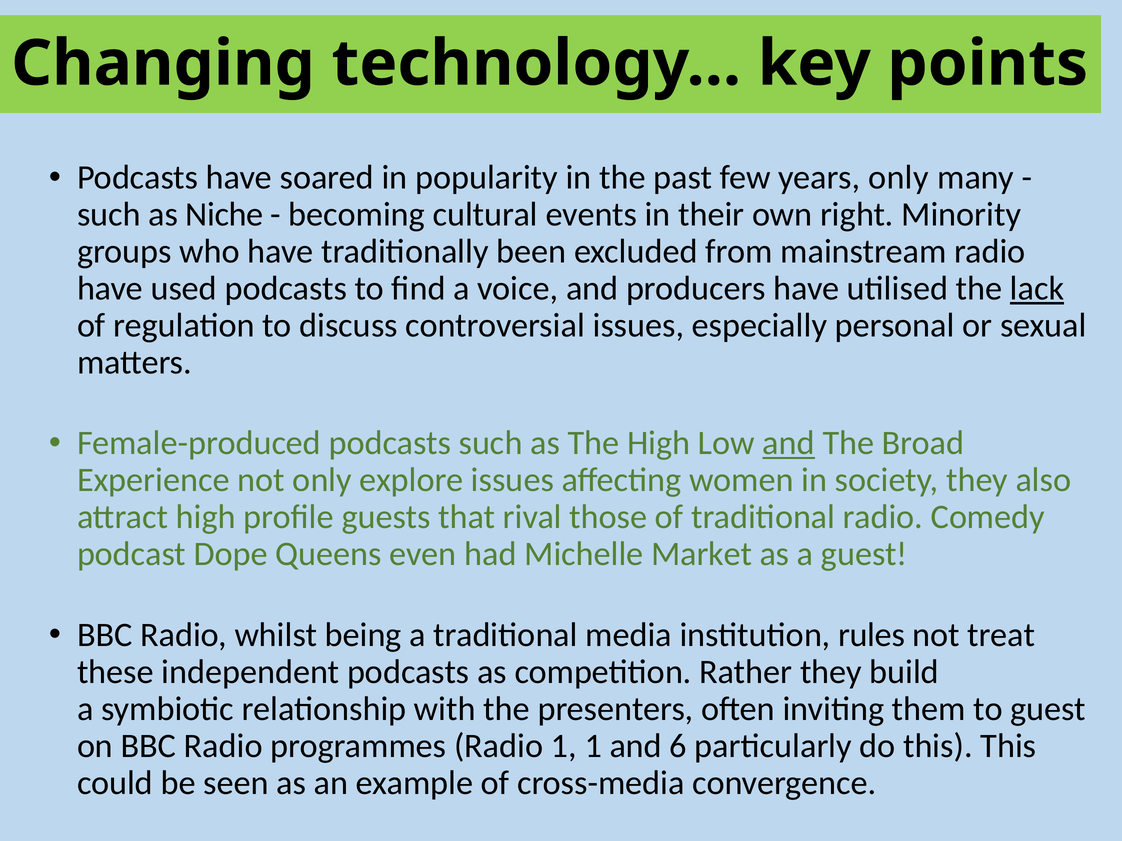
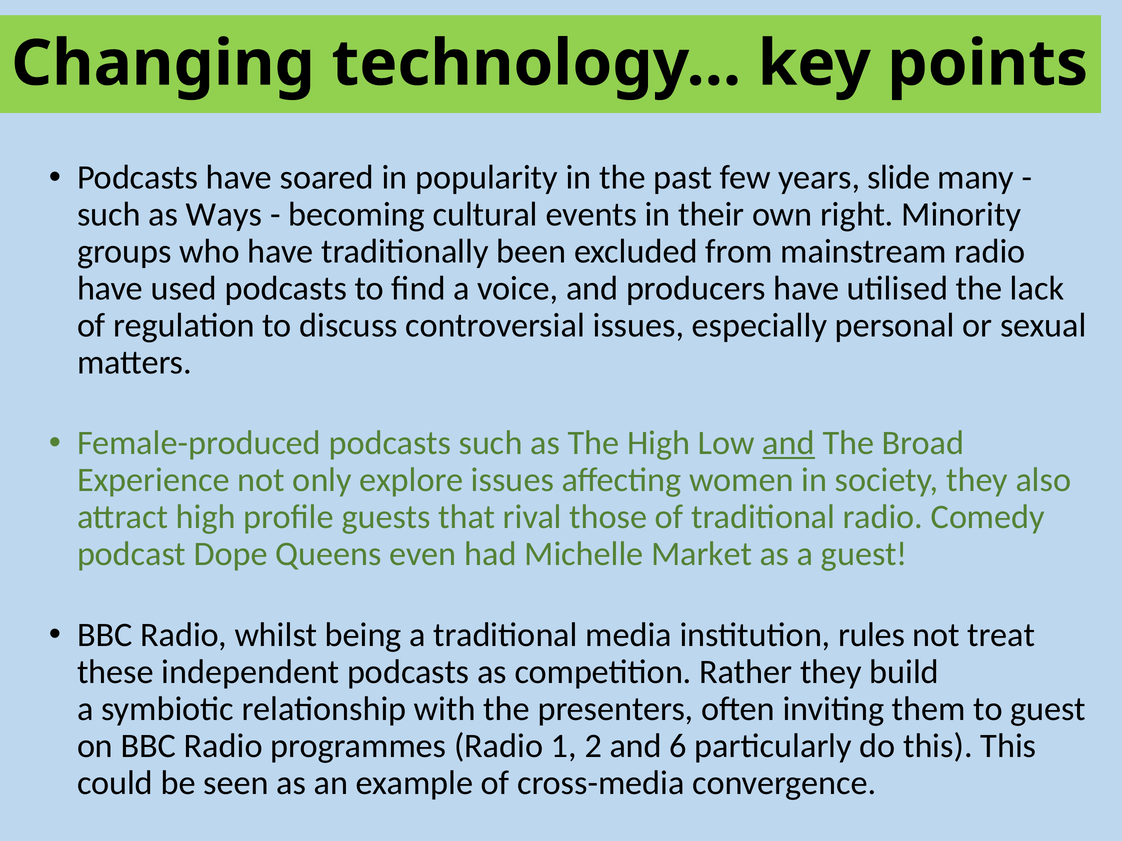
years only: only -> slide
Niche: Niche -> Ways
lack underline: present -> none
1 1: 1 -> 2
